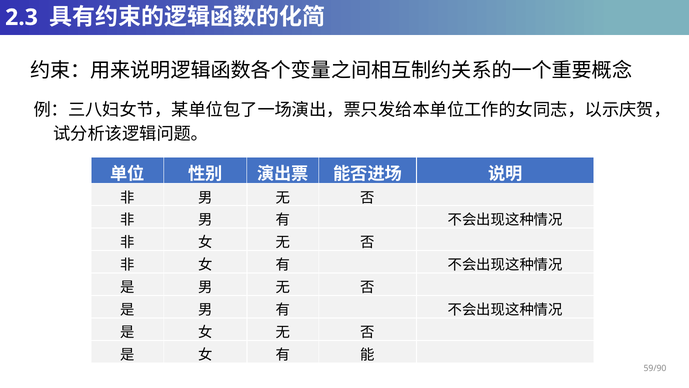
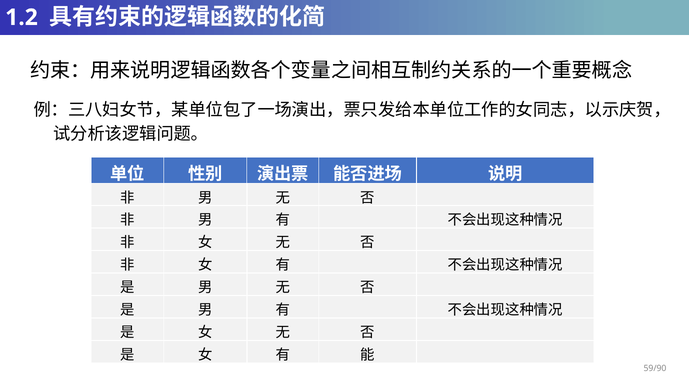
2.3: 2.3 -> 1.2
